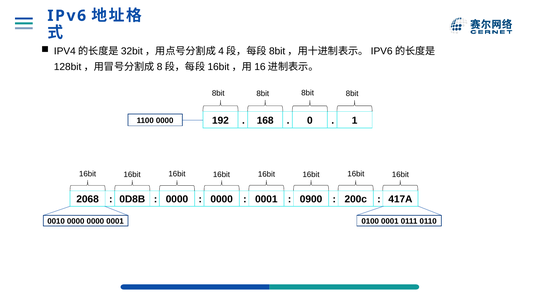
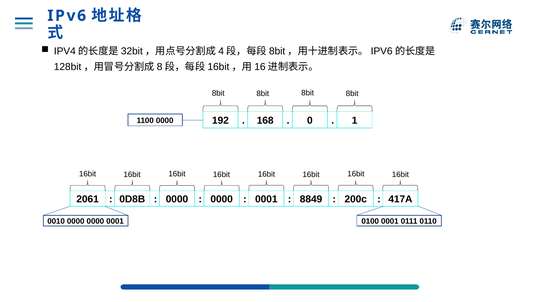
2068: 2068 -> 2061
0900: 0900 -> 8849
